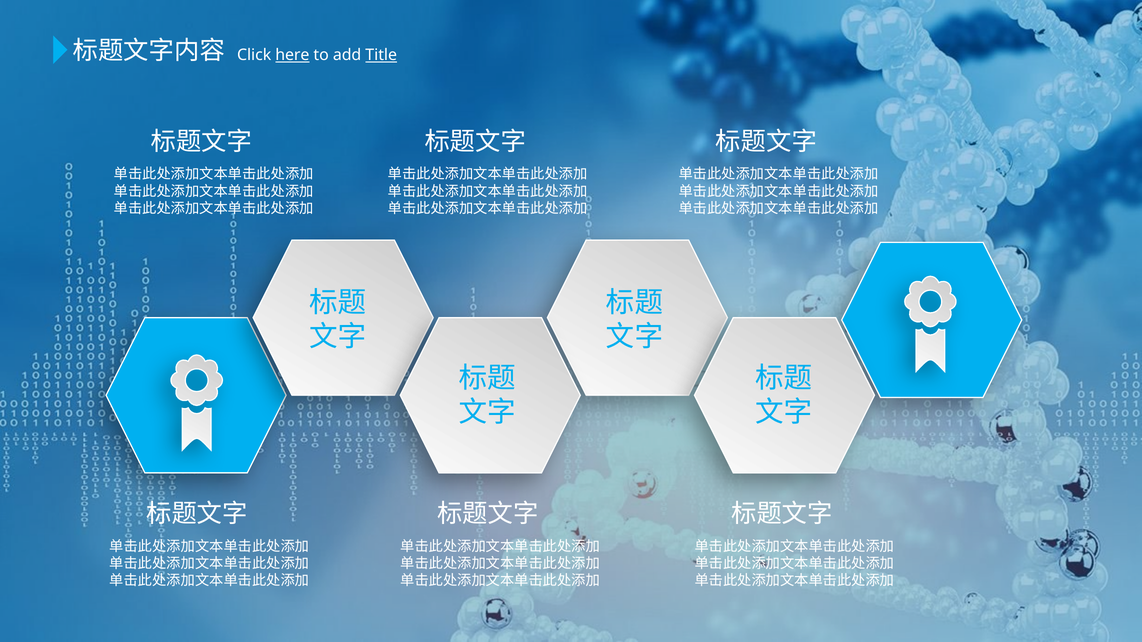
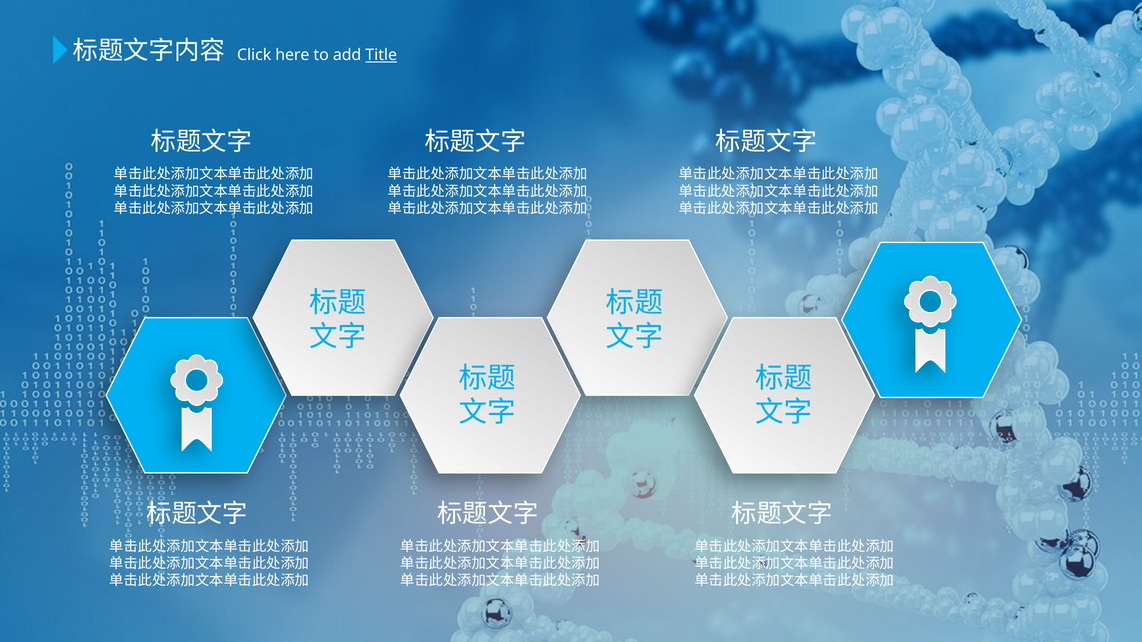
here underline: present -> none
